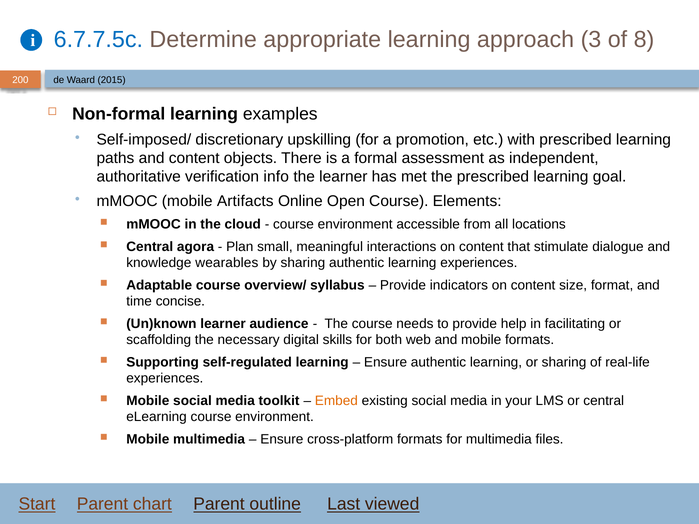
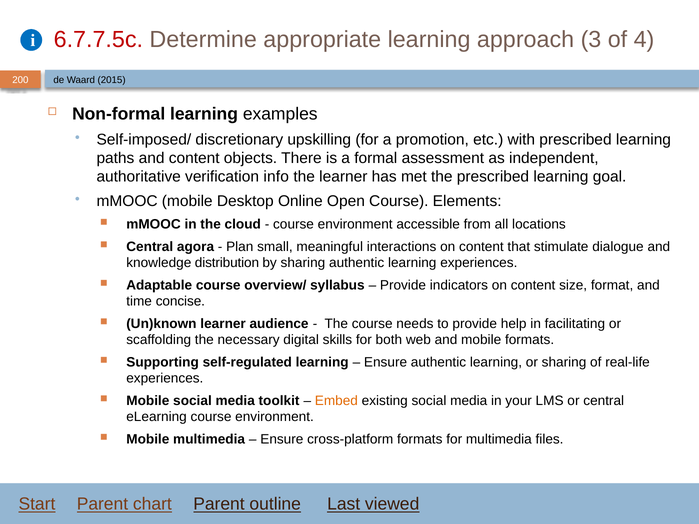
6.7.7.5c colour: blue -> red
8: 8 -> 4
Artifacts: Artifacts -> Desktop
wearables: wearables -> distribution
